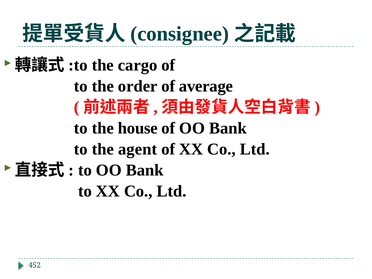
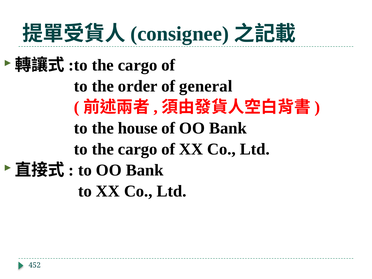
average: average -> general
to the agent: agent -> cargo
